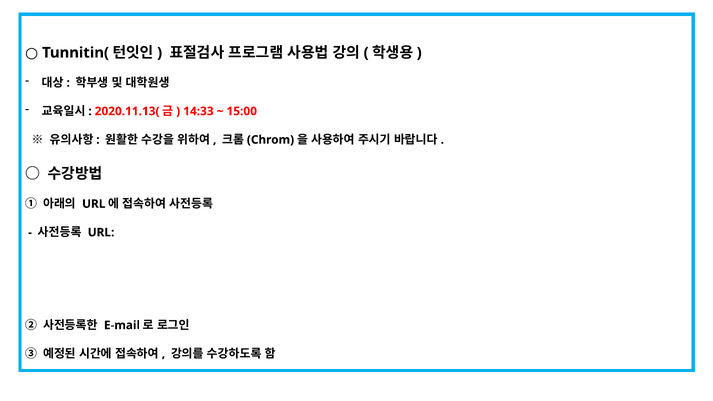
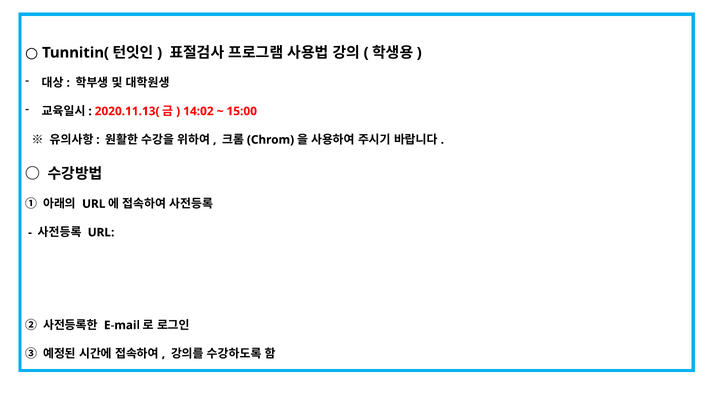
14:33: 14:33 -> 14:02
